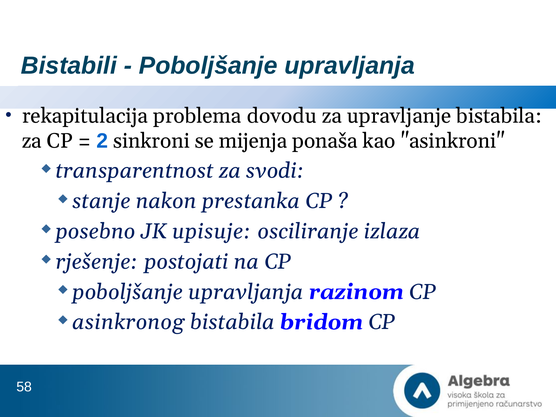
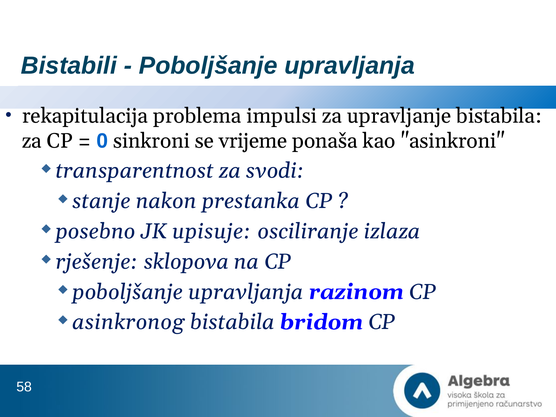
dovodu: dovodu -> impulsi
2: 2 -> 0
mijenja: mijenja -> vrijeme
postojati: postojati -> sklopova
